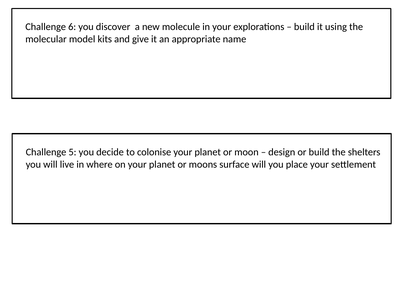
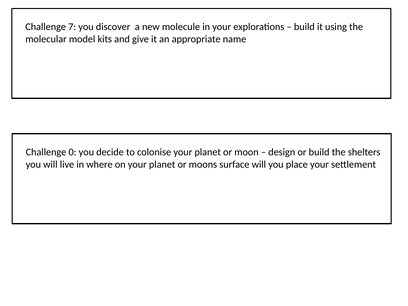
6: 6 -> 7
5: 5 -> 0
